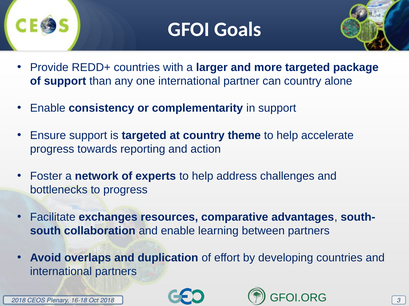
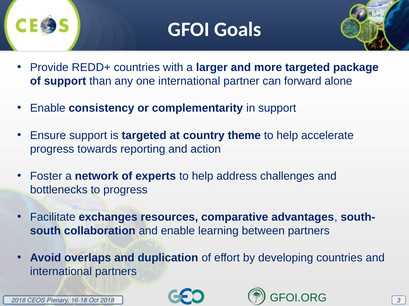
can country: country -> forward
